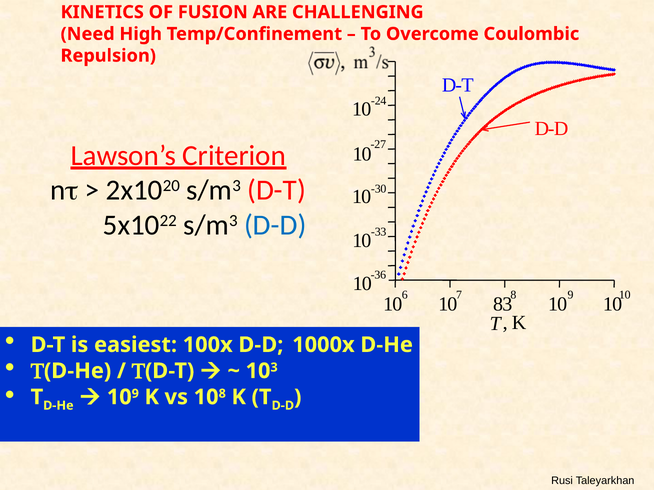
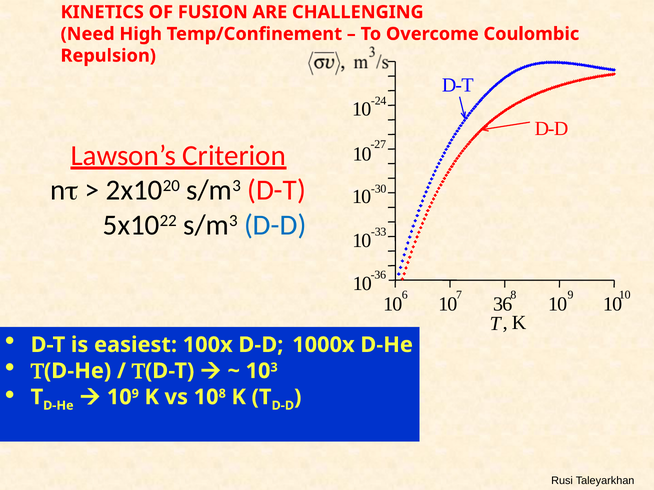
1 8: 8 -> 3
0 3: 3 -> 6
